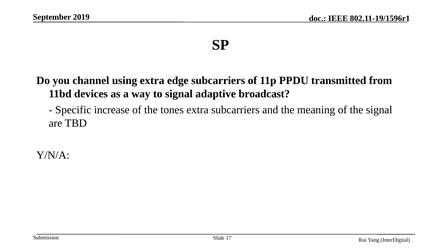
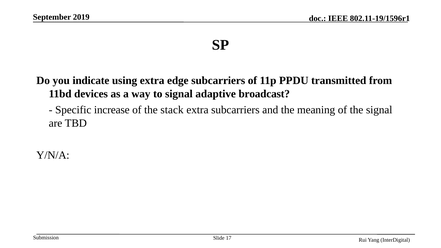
channel: channel -> indicate
tones: tones -> stack
